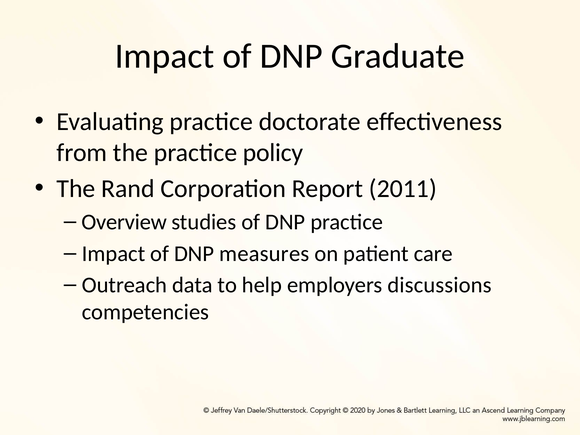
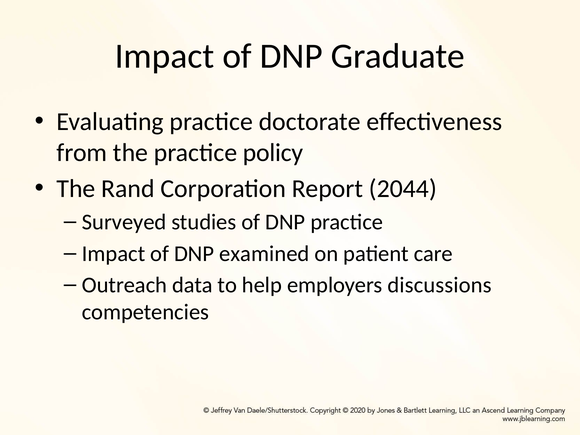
2011: 2011 -> 2044
Overview: Overview -> Surveyed
measures: measures -> examined
